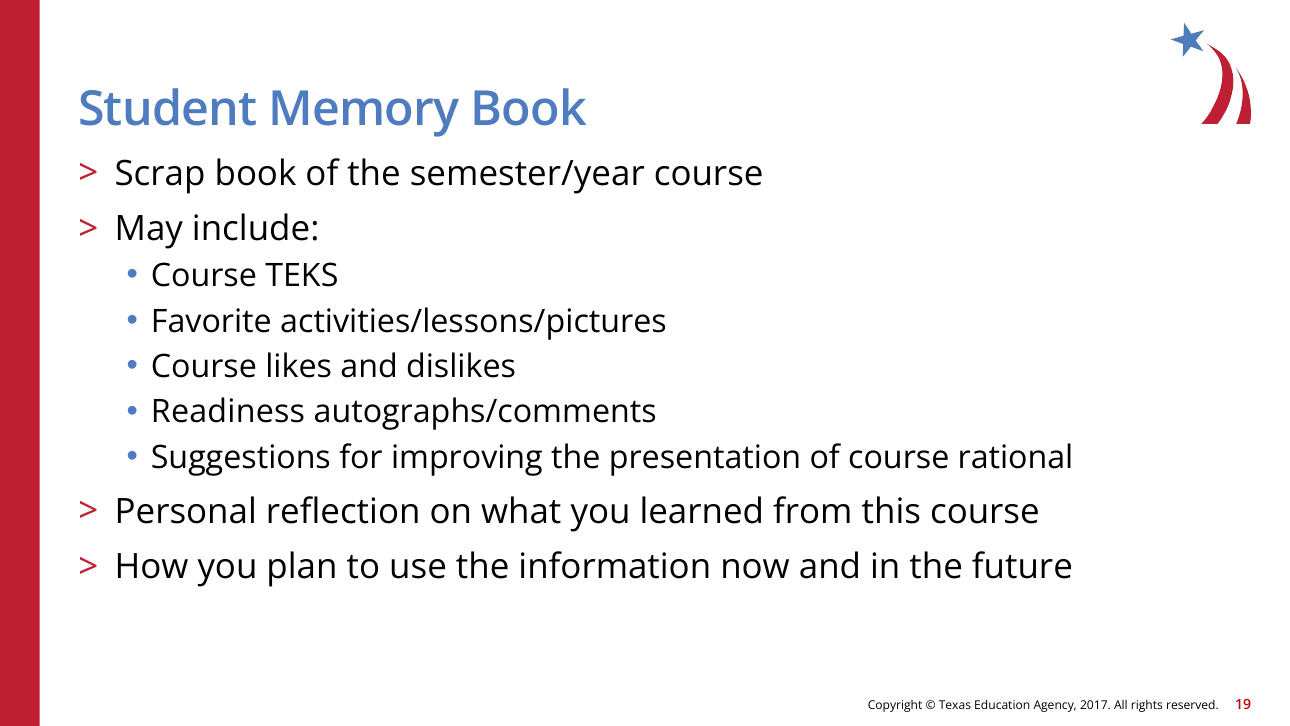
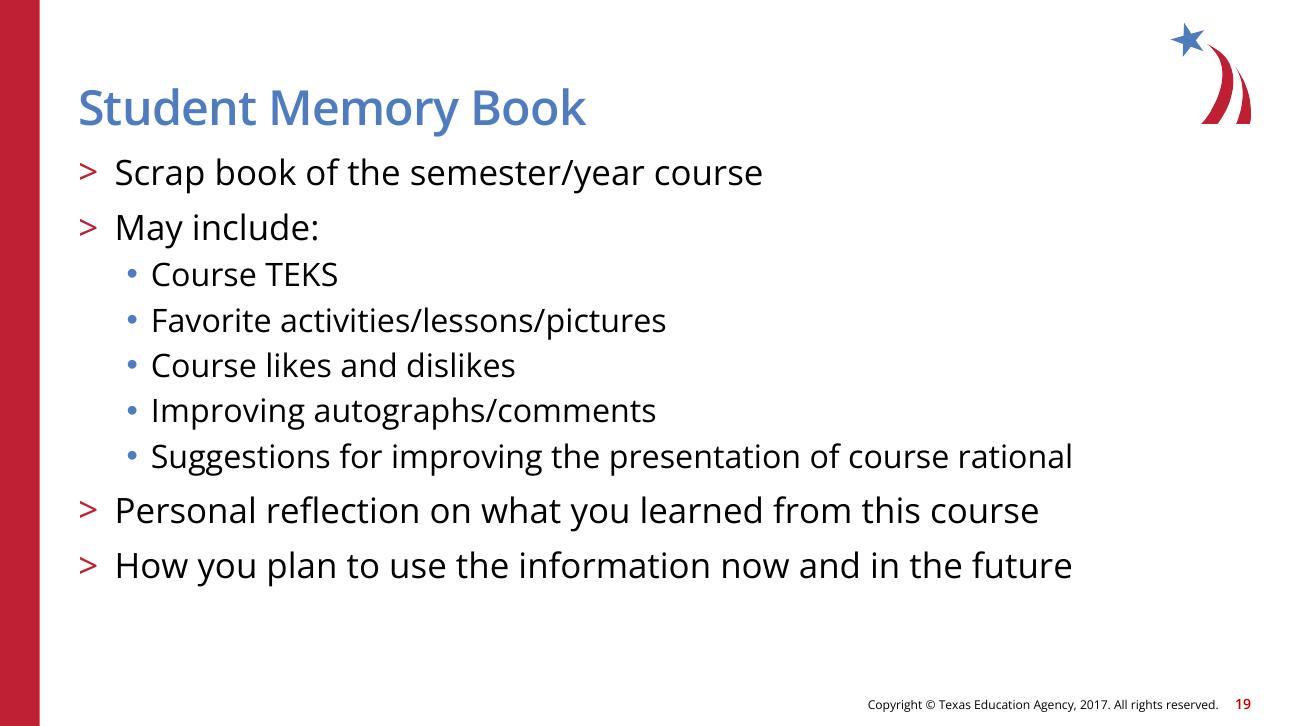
Readiness at (228, 412): Readiness -> Improving
